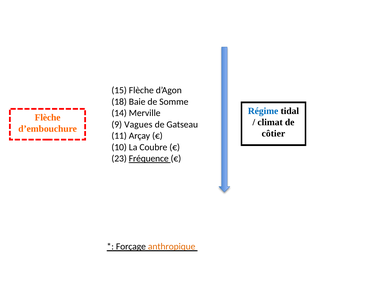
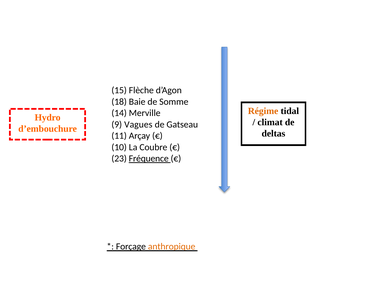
Régime colour: blue -> orange
Flèche at (48, 117): Flèche -> Hydro
côtier: côtier -> deltas
